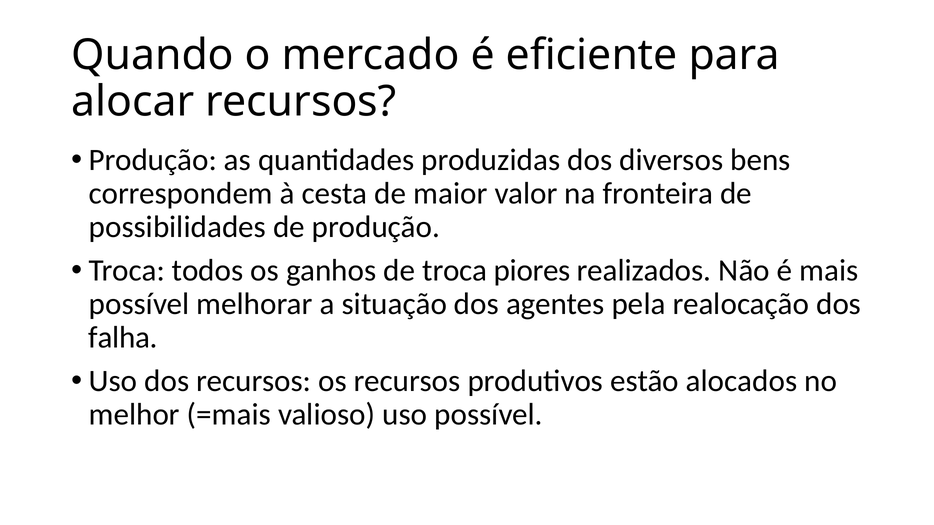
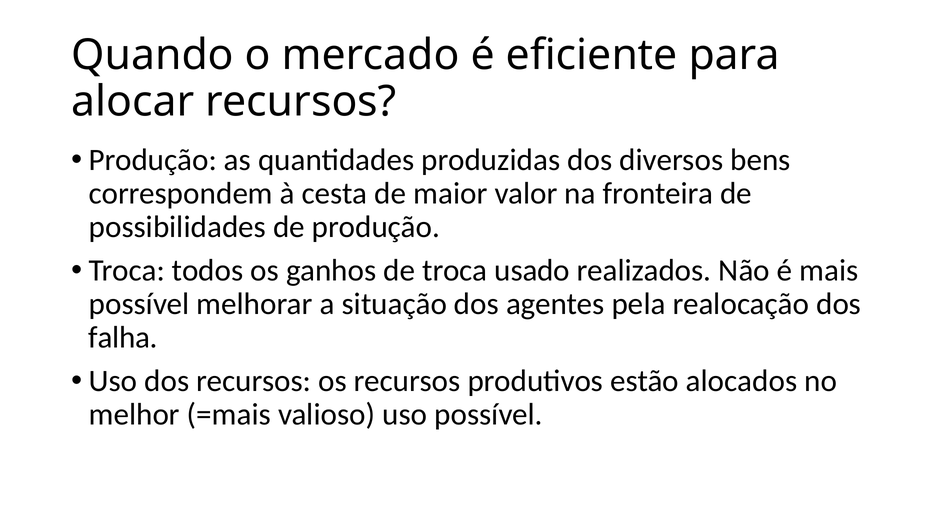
piores: piores -> usado
